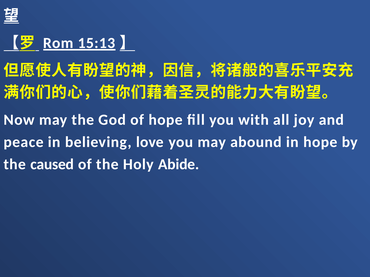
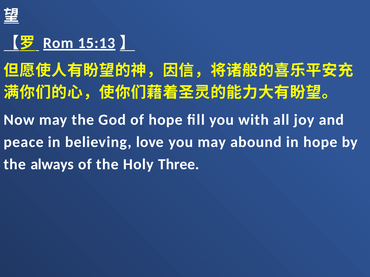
caused: caused -> always
Abide: Abide -> Three
